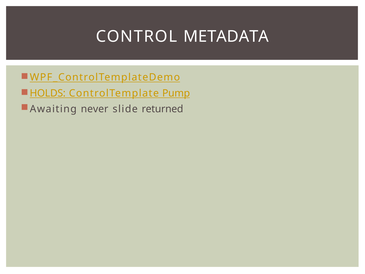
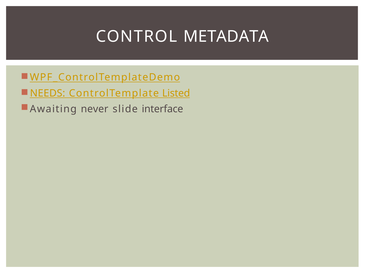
HOLDS: HOLDS -> NEEDS
Pump: Pump -> Listed
returned: returned -> interface
